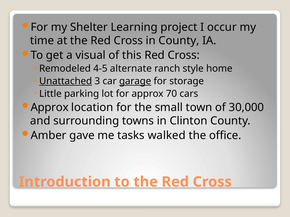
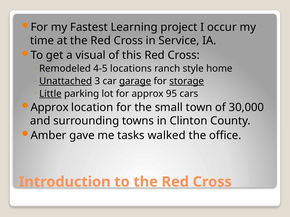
Shelter: Shelter -> Fastest
in County: County -> Service
alternate: alternate -> locations
storage underline: none -> present
Little underline: none -> present
70: 70 -> 95
